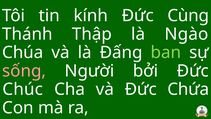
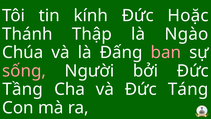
Cùng: Cùng -> Hoặc
ban colour: light green -> pink
Chúc: Chúc -> Tầng
Chứa: Chứa -> Táng
